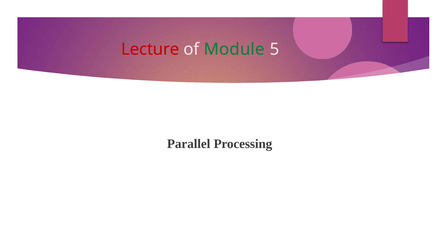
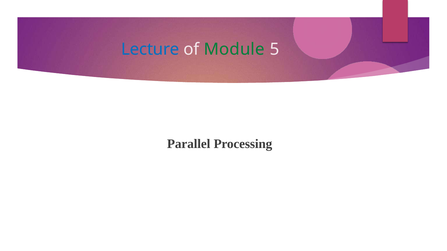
Lecture colour: red -> blue
